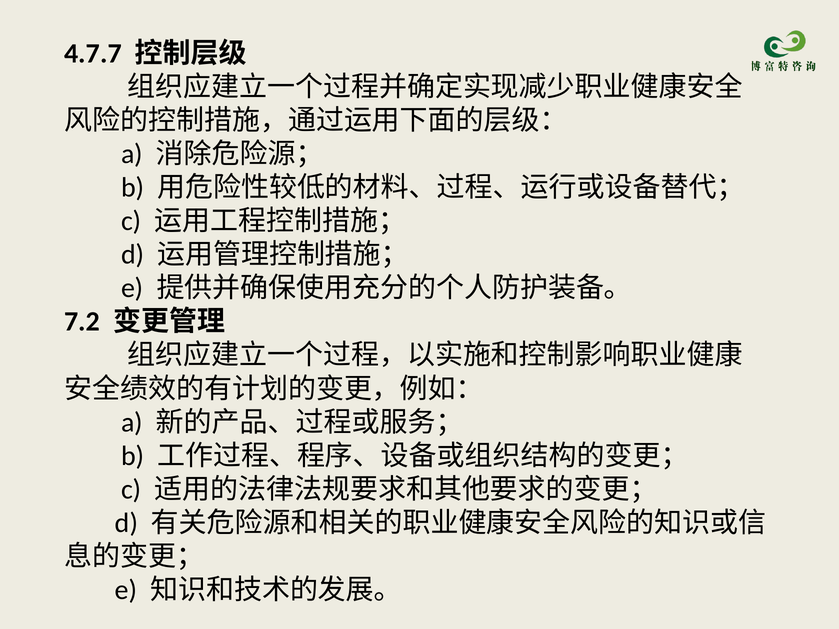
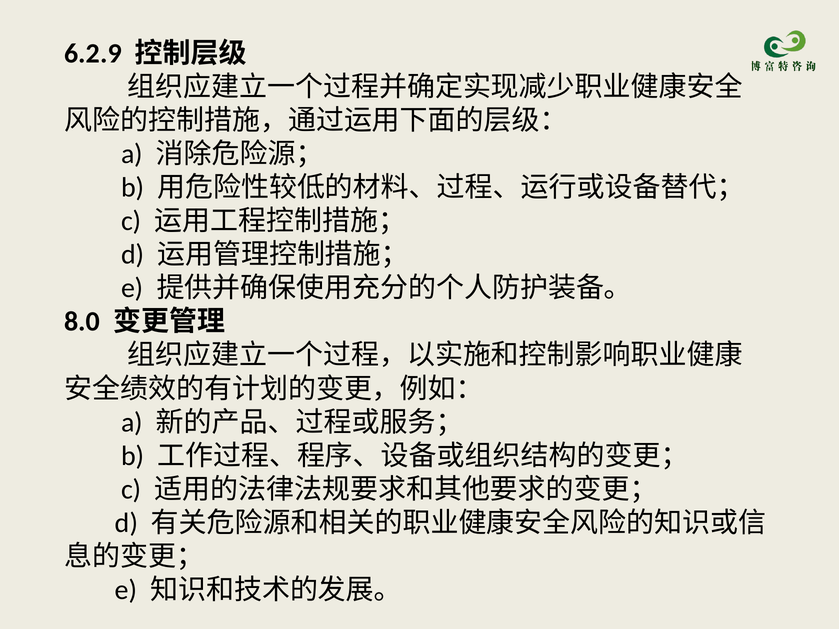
4.7.7: 4.7.7 -> 6.2.9
7.2: 7.2 -> 8.0
